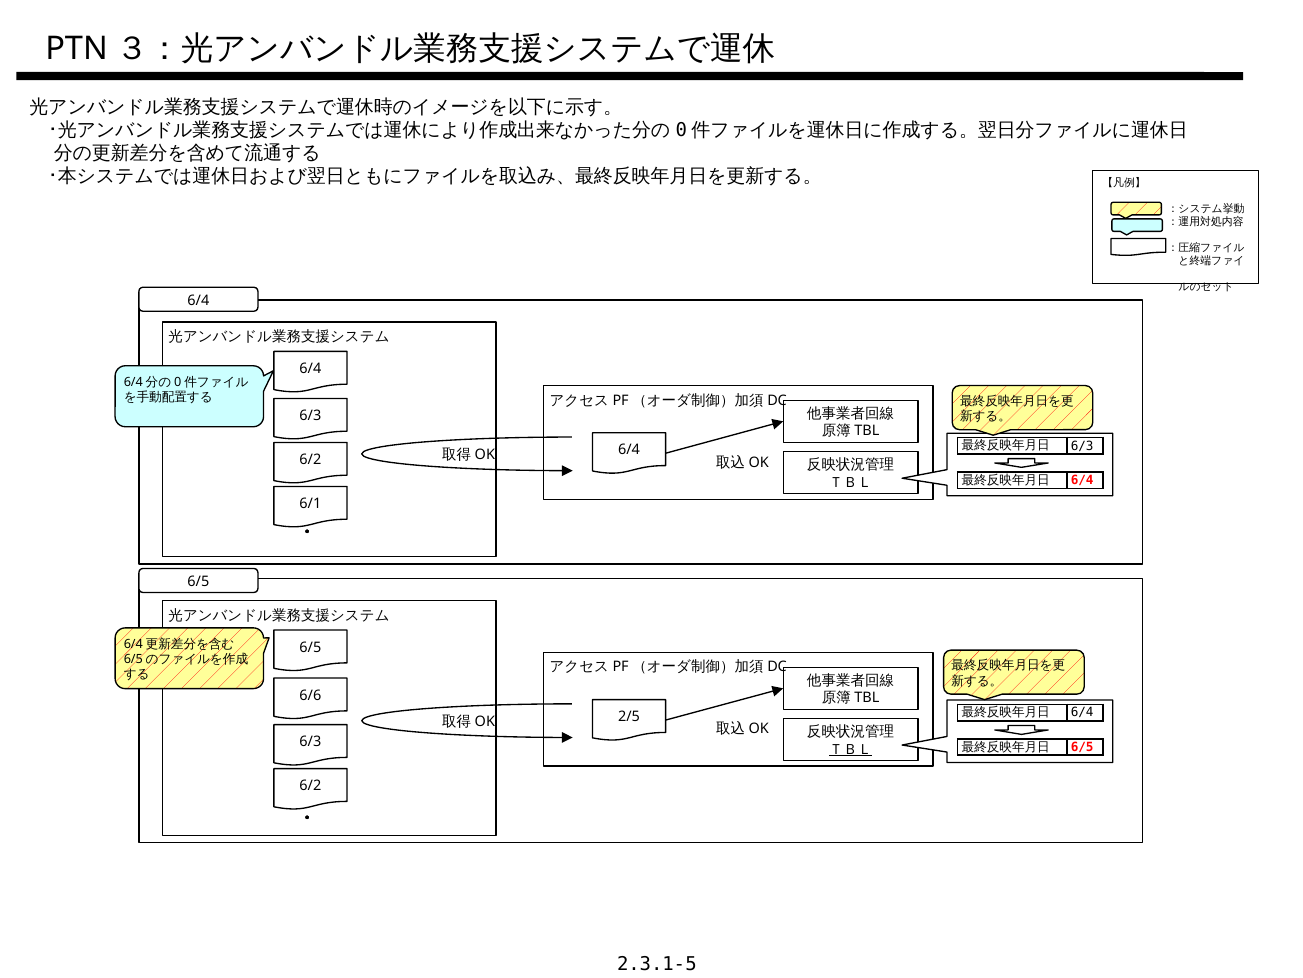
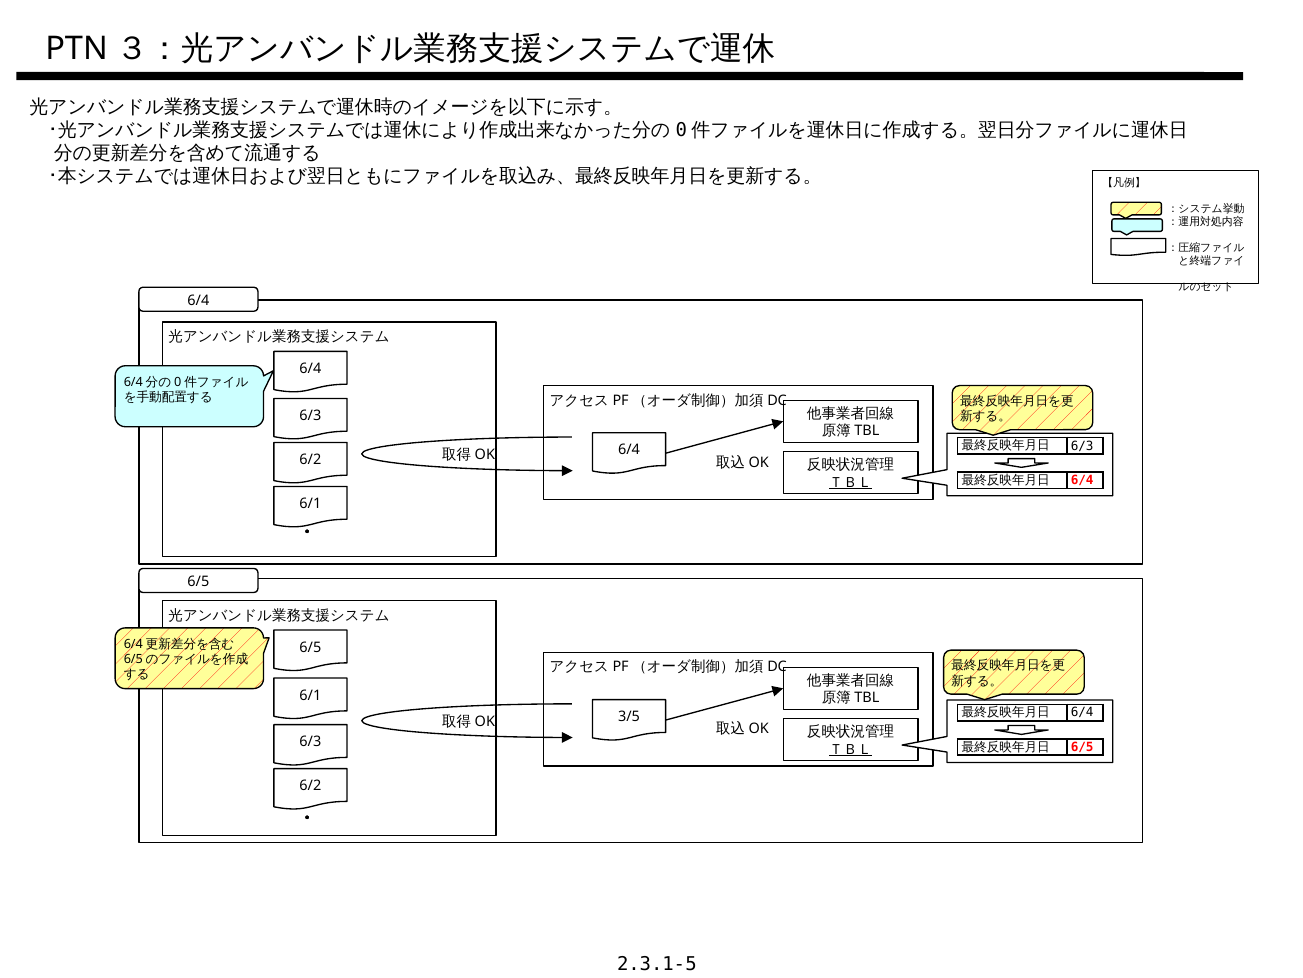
ＴＢＬ at (851, 482) underline: none -> present
6/6 at (310, 695): 6/6 -> 6/1
2/5: 2/5 -> 3/5
